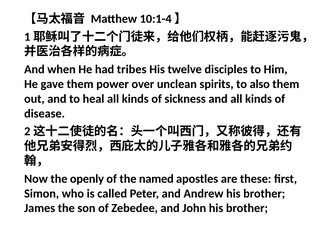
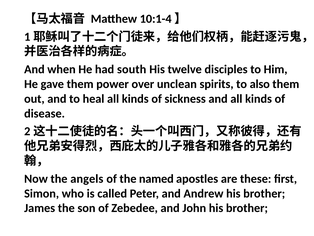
tribes: tribes -> south
openly: openly -> angels
